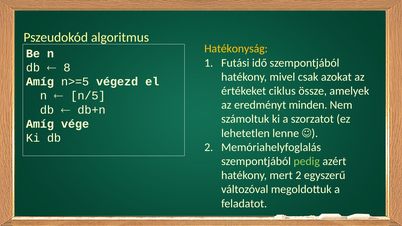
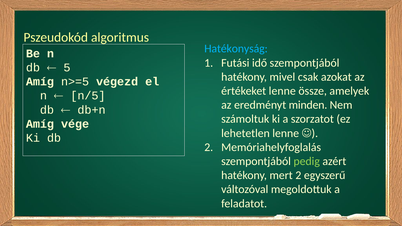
Hatékonyság colour: yellow -> light blue
8: 8 -> 5
értékeket ciklus: ciklus -> lenne
